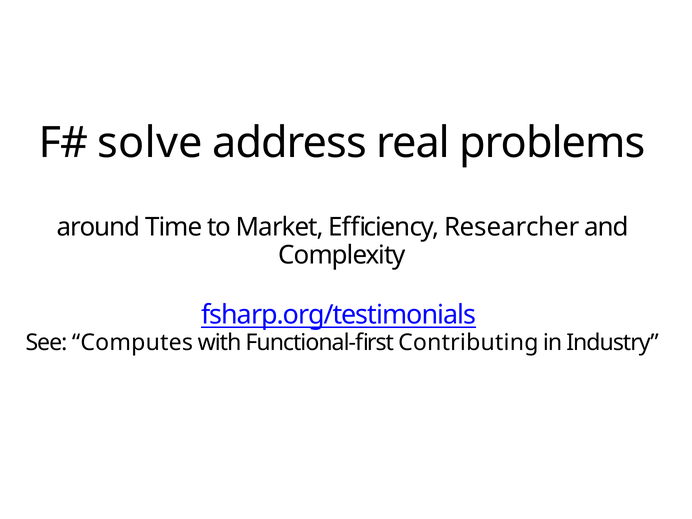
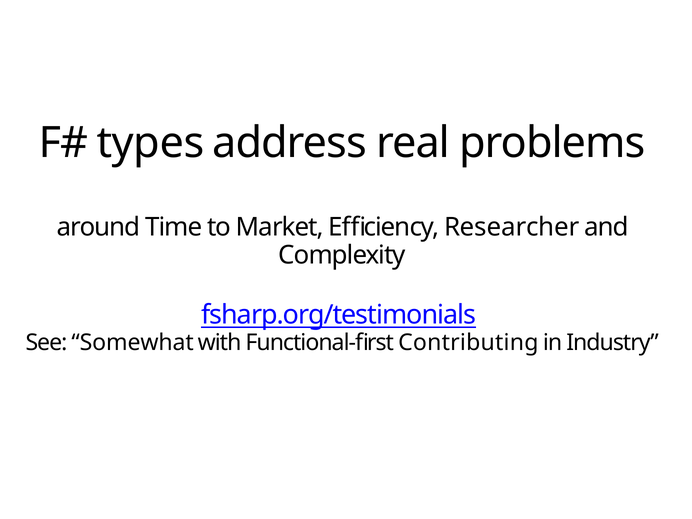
solve: solve -> types
Computes: Computes -> Somewhat
